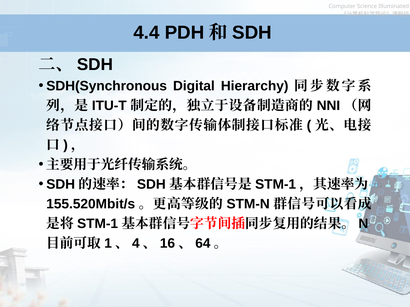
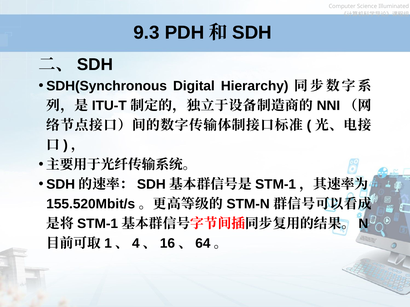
4.4: 4.4 -> 9.3
